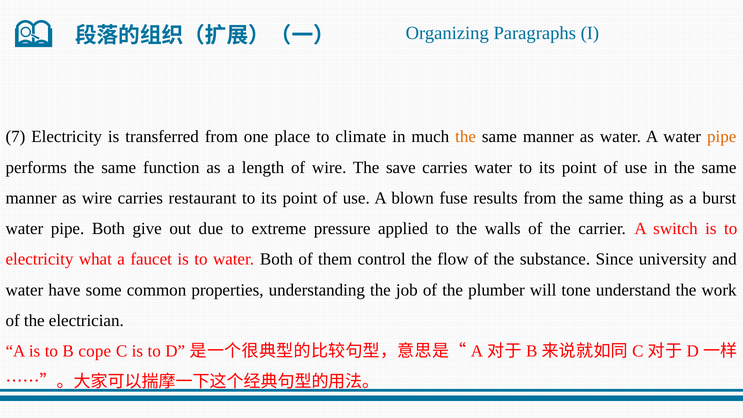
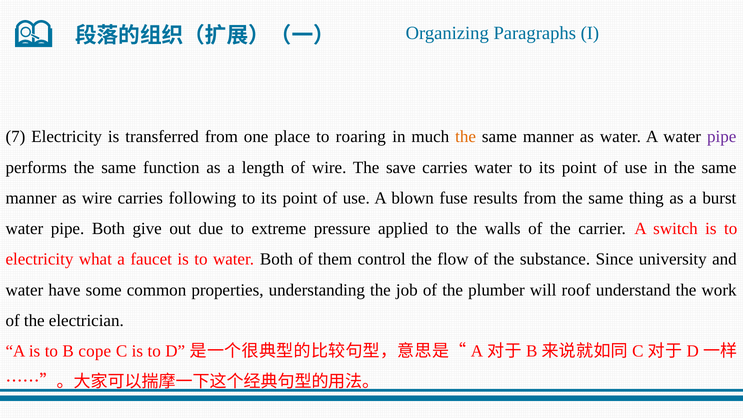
climate: climate -> roaring
pipe at (722, 137) colour: orange -> purple
restaurant: restaurant -> following
tone: tone -> roof
